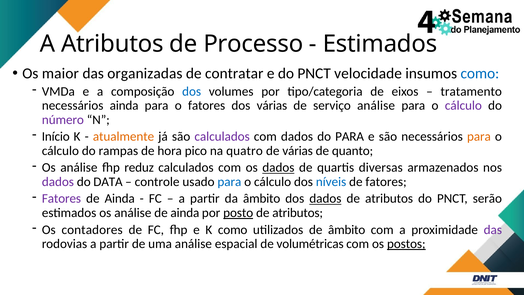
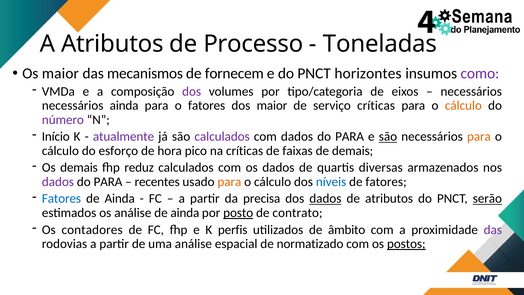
Estimados at (380, 44): Estimados -> Toneladas
organizadas: organizadas -> mecanismos
contratar: contratar -> fornecem
velocidade: velocidade -> horizontes
como at (480, 73) colour: blue -> purple
dos at (192, 91) colour: blue -> purple
tratamento at (471, 91): tratamento -> necessários
dos várias: várias -> maior
serviço análise: análise -> críticas
cálculo at (463, 105) colour: purple -> orange
atualmente colour: orange -> purple
são at (388, 136) underline: none -> present
rampas: rampas -> esforço
na quatro: quatro -> críticas
de várias: várias -> faixas
de quanto: quanto -> demais
análise at (79, 167): análise -> demais
dados at (278, 167) underline: present -> none
DATA at (108, 182): DATA -> PARA
controle: controle -> recentes
para at (229, 182) colour: blue -> orange
Fatores at (61, 198) colour: purple -> blue
da âmbito: âmbito -> precisa
serão underline: none -> present
atributos at (298, 213): atributos -> contrato
K como: como -> perfis
volumétricas: volumétricas -> normatizado
